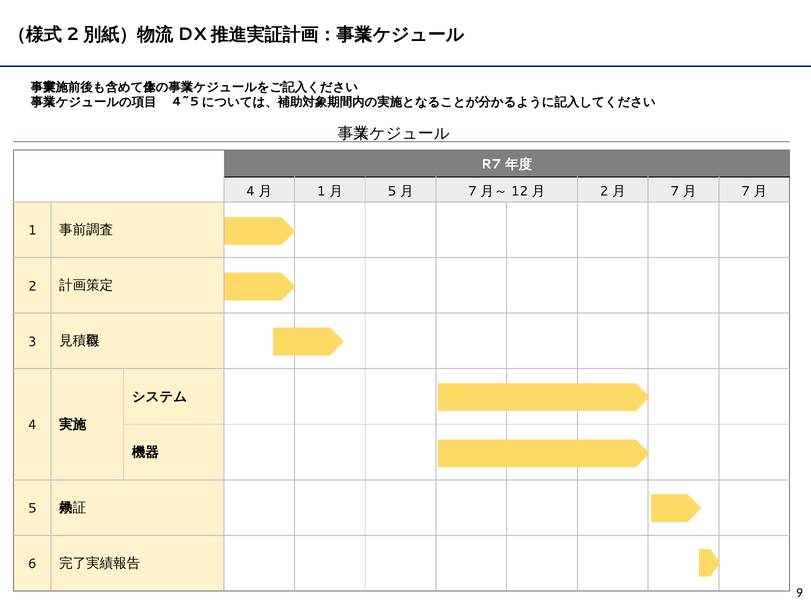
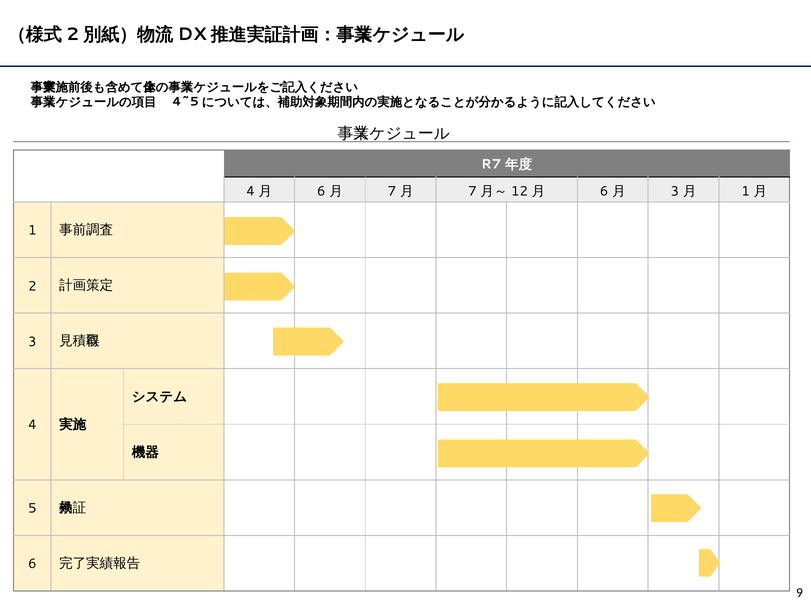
1 at (321, 191): 1 -> 6
5 at (392, 191): 5 -> 7
2 at (604, 191): 2 -> 6
7 at (675, 191): 7 -> 3
7 at (746, 191): 7 -> 1
